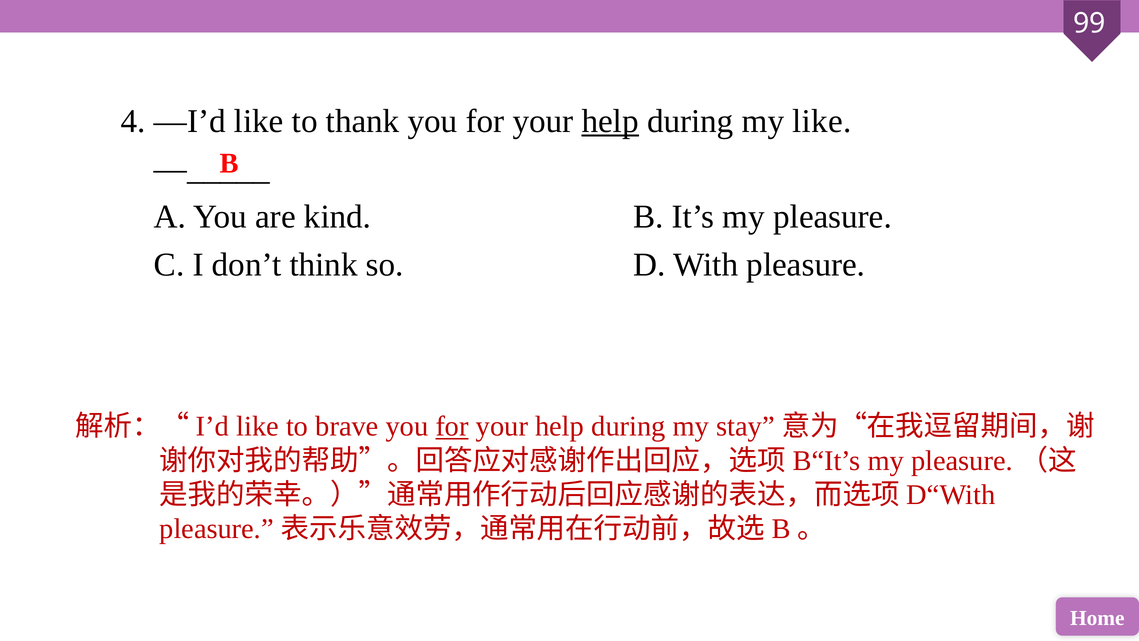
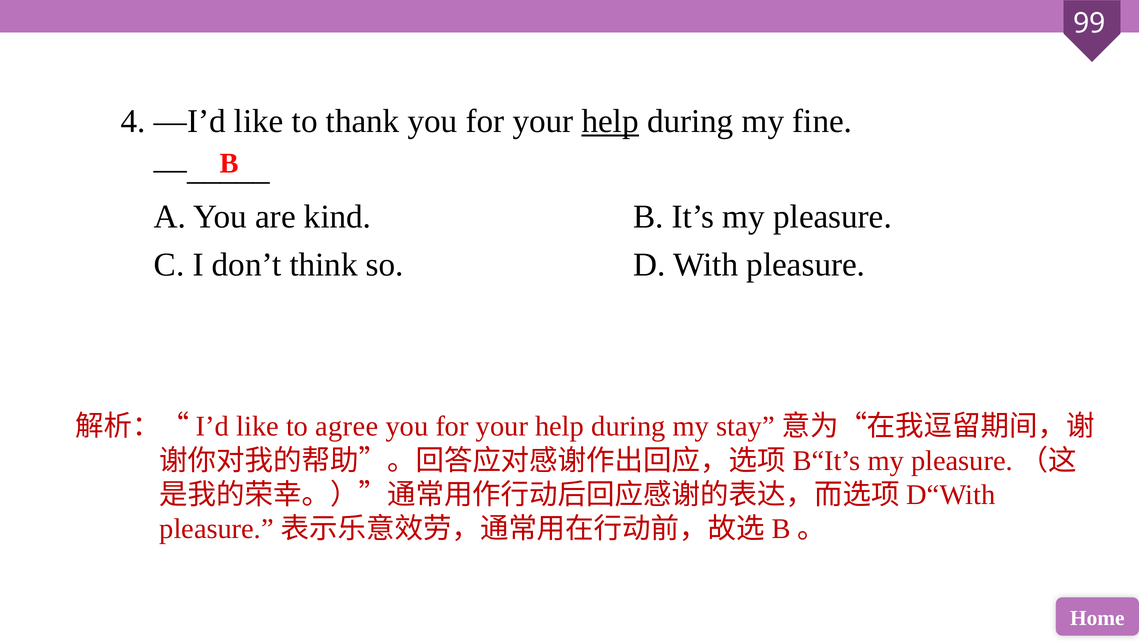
my like: like -> fine
brave: brave -> agree
for at (452, 426) underline: present -> none
